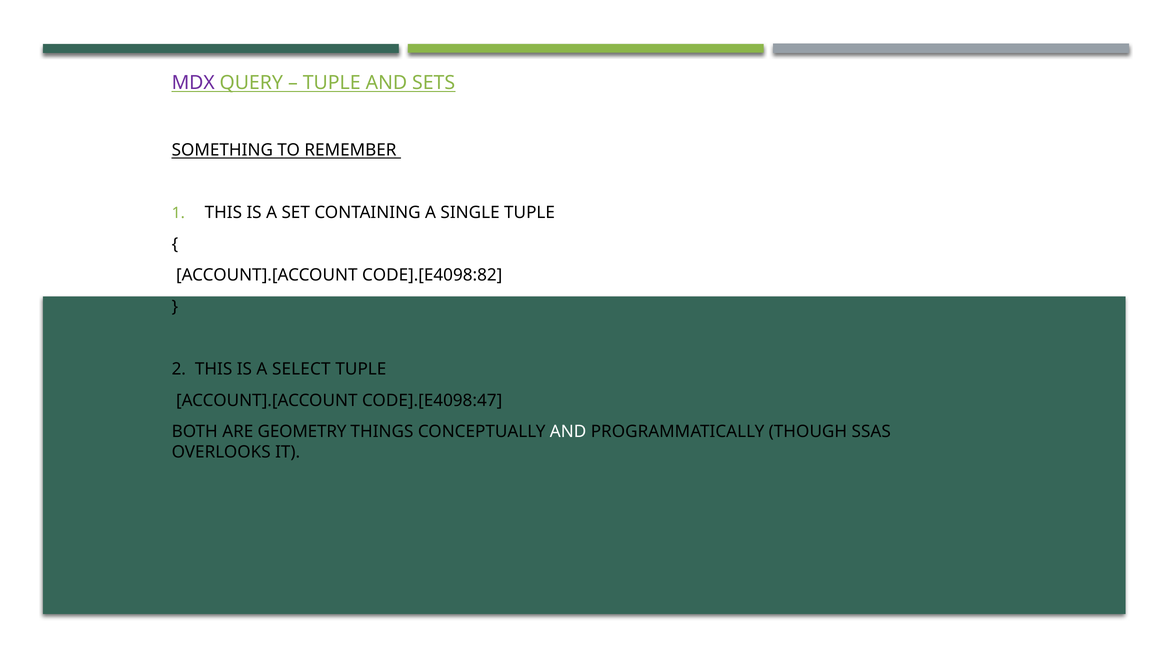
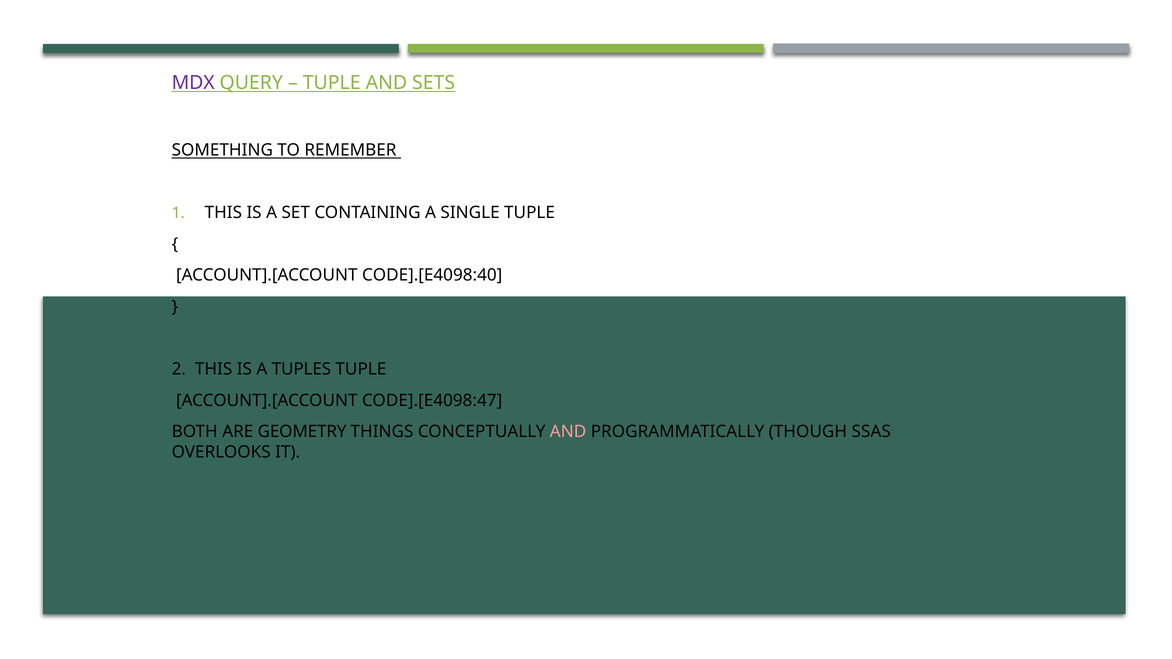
CODE].[E4098:82: CODE].[E4098:82 -> CODE].[E4098:40
SELECT: SELECT -> TUPLES
AND at (568, 432) colour: white -> pink
